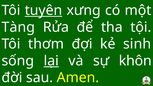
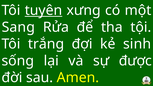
Tàng: Tàng -> Sang
thơm: thơm -> trắng
lại underline: present -> none
khôn: khôn -> được
